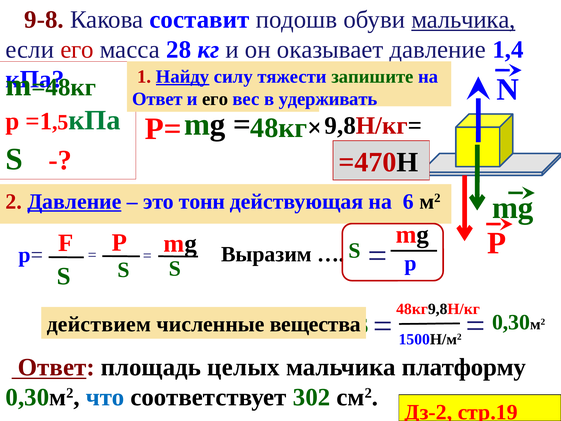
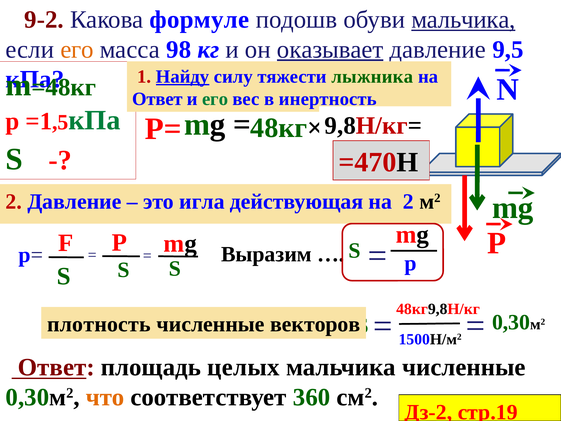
9-8: 9-8 -> 9-2
составит: составит -> формуле
его at (77, 49) colour: red -> orange
28: 28 -> 98
оказывает underline: none -> present
1,4: 1,4 -> 9,5
запишите: запишите -> лыжника
его at (215, 99) colour: black -> green
удерживать: удерживать -> инертность
Давление at (74, 201) underline: present -> none
тонн: тонн -> игла
на 6: 6 -> 2
действием: действием -> плотность
вещества: вещества -> векторов
мальчика платформу: платформу -> численные
что colour: blue -> orange
302: 302 -> 360
